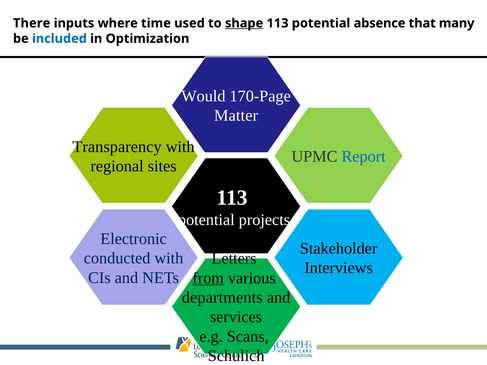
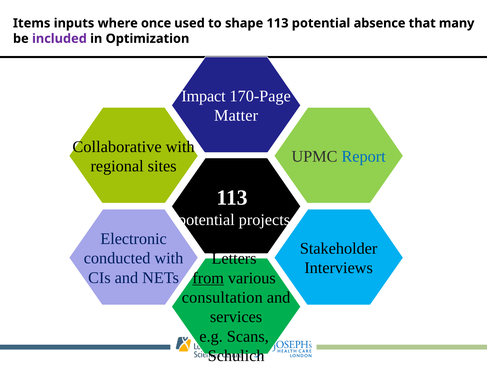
There: There -> Items
time: time -> once
shape underline: present -> none
included colour: blue -> purple
Would: Would -> Impact
Transparency: Transparency -> Collaborative
departments: departments -> consultation
